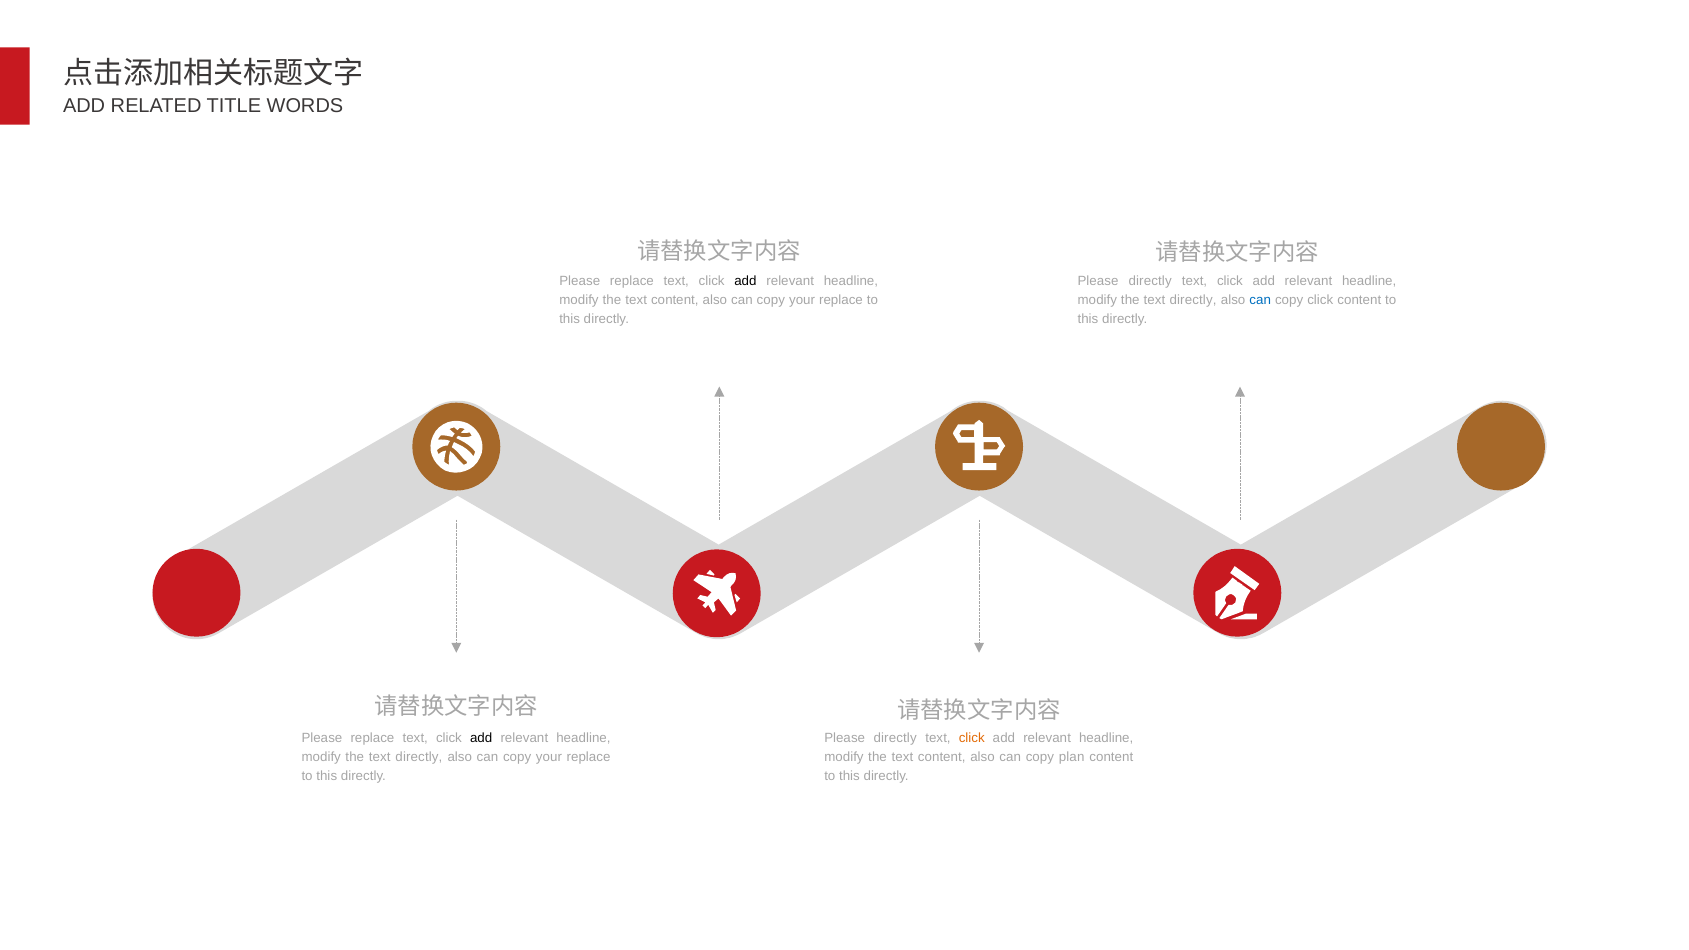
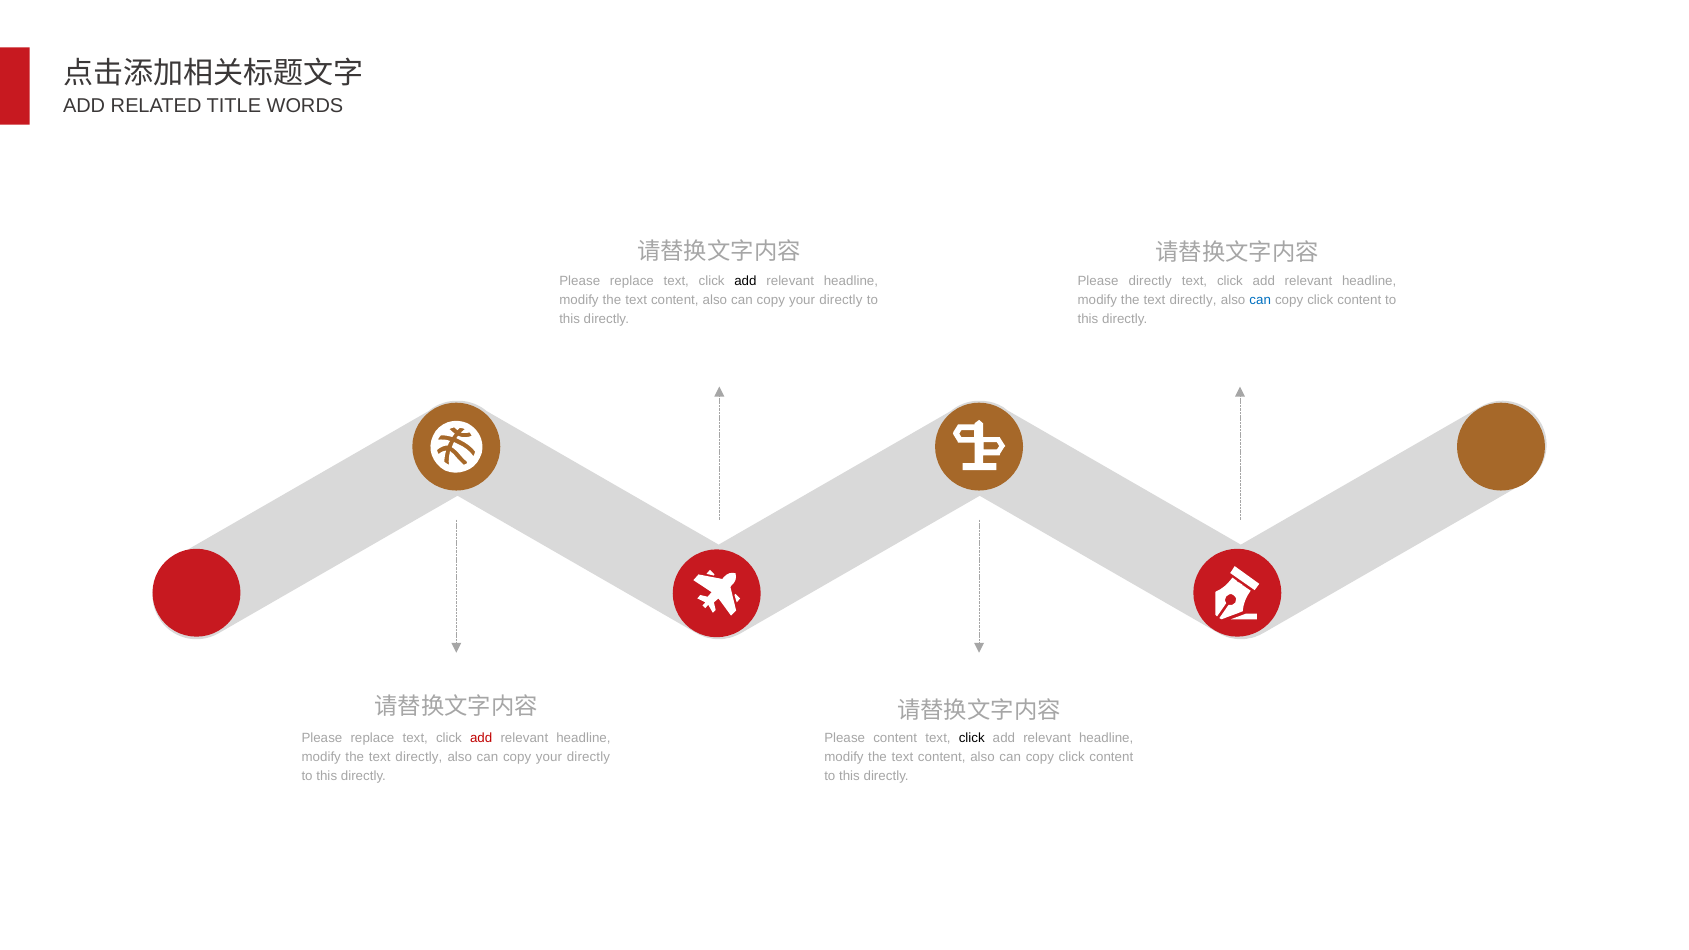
replace at (841, 300): replace -> directly
add at (481, 738) colour: black -> red
directly at (895, 738): directly -> content
click at (972, 738) colour: orange -> black
replace at (589, 757): replace -> directly
plan at (1072, 757): plan -> click
